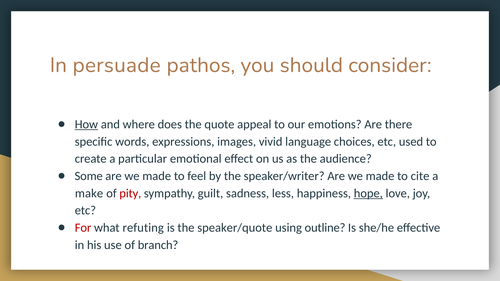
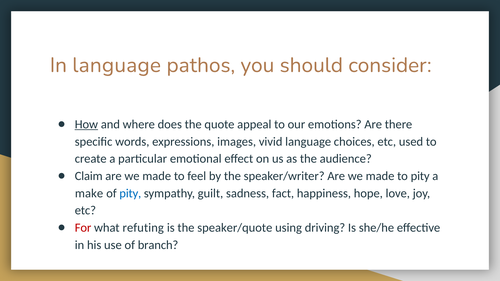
In persuade: persuade -> language
Some: Some -> Claim
to cite: cite -> pity
pity at (130, 193) colour: red -> blue
less: less -> fact
hope underline: present -> none
outline: outline -> driving
